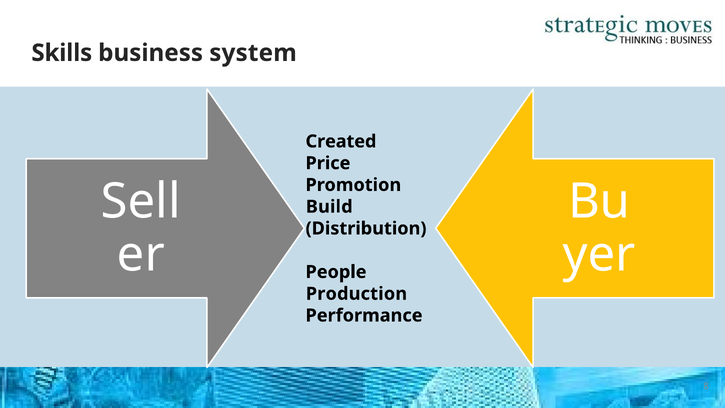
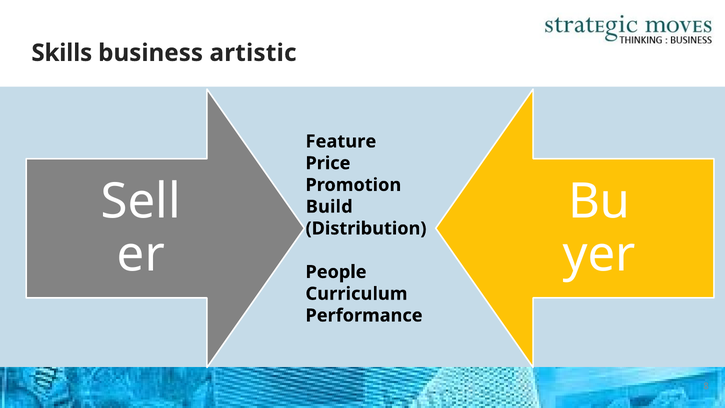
system: system -> artistic
Created: Created -> Feature
Production: Production -> Curriculum
